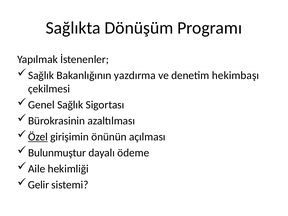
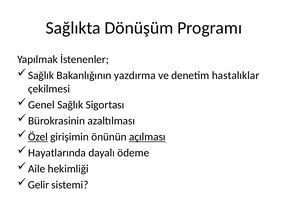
hekimbaşı: hekimbaşı -> hastalıklar
açılması underline: none -> present
Bulunmuştur: Bulunmuştur -> Hayatlarında
